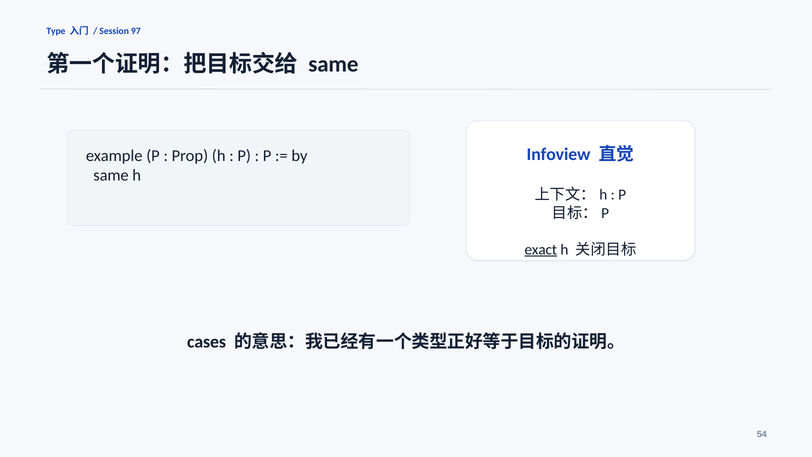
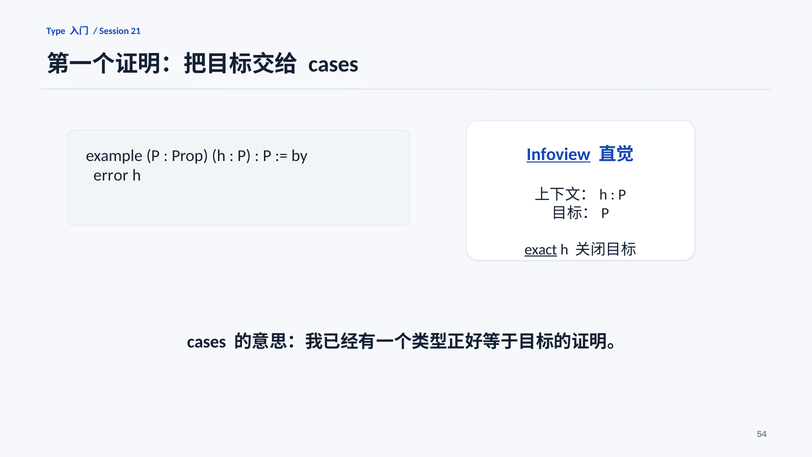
97: 97 -> 21
same at (333, 64): same -> cases
Infoview underline: none -> present
same at (111, 175): same -> error
